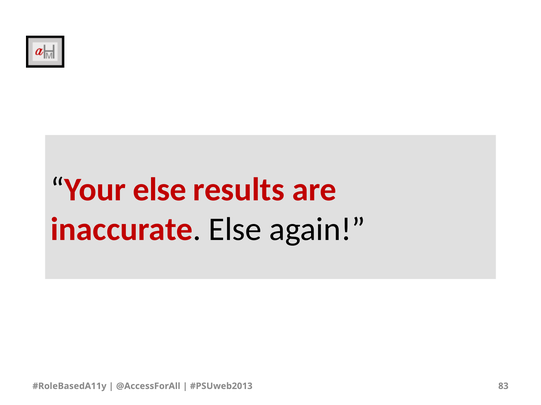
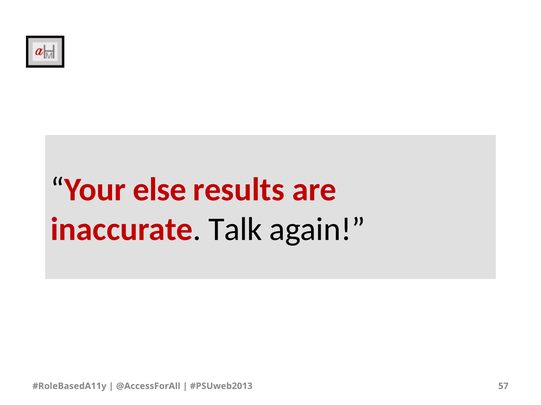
inaccurate Else: Else -> Talk
83: 83 -> 57
